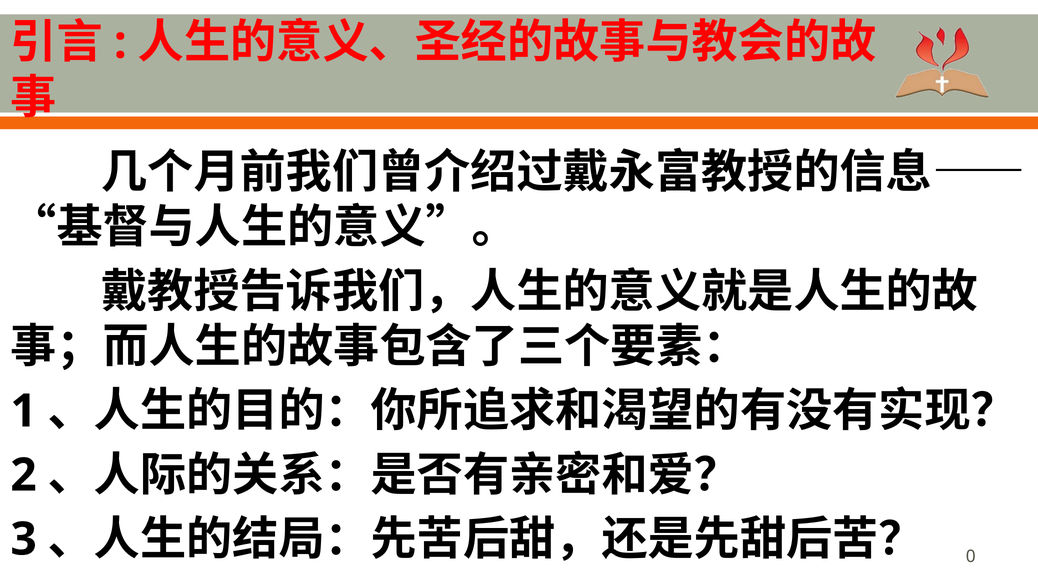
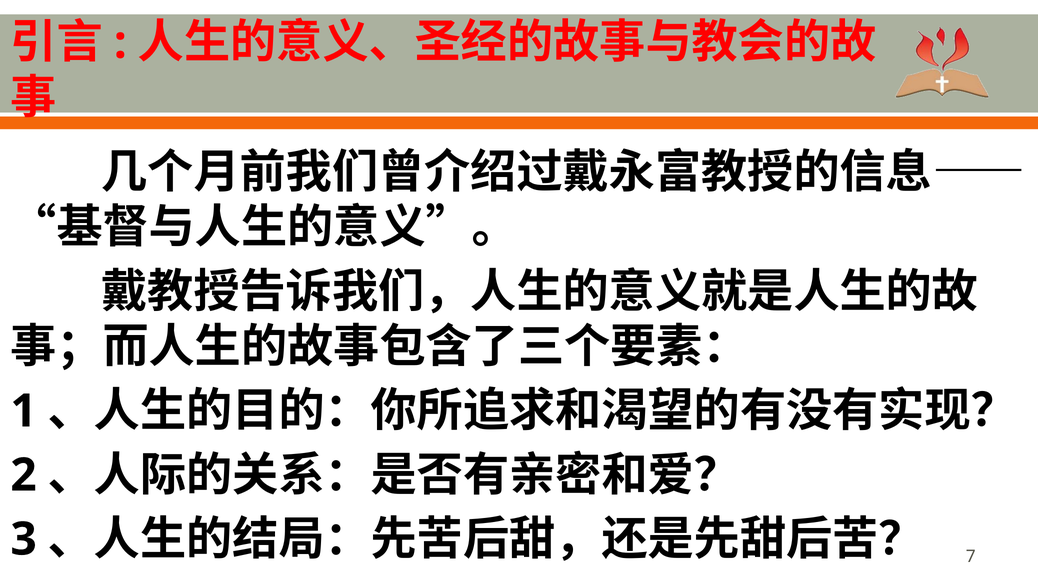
0: 0 -> 7
